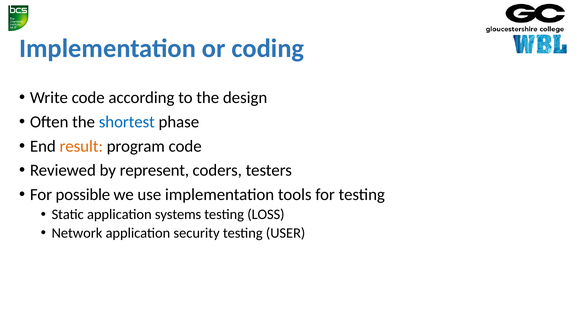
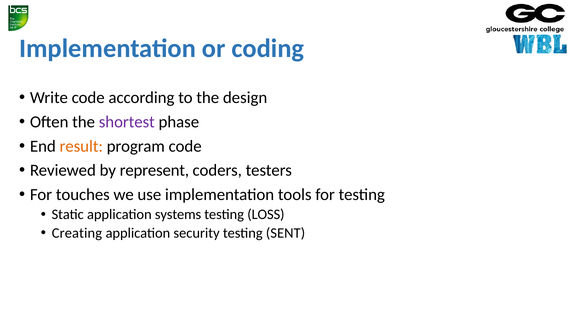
shortest colour: blue -> purple
possible: possible -> touches
Network: Network -> Creating
USER: USER -> SENT
